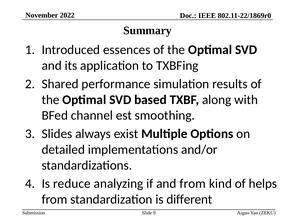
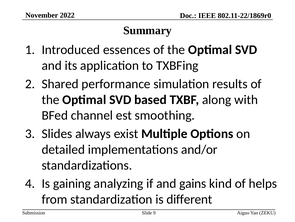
reduce: reduce -> gaining
and from: from -> gains
